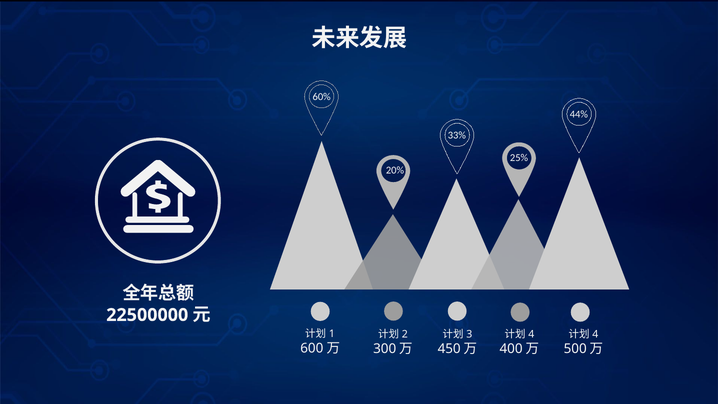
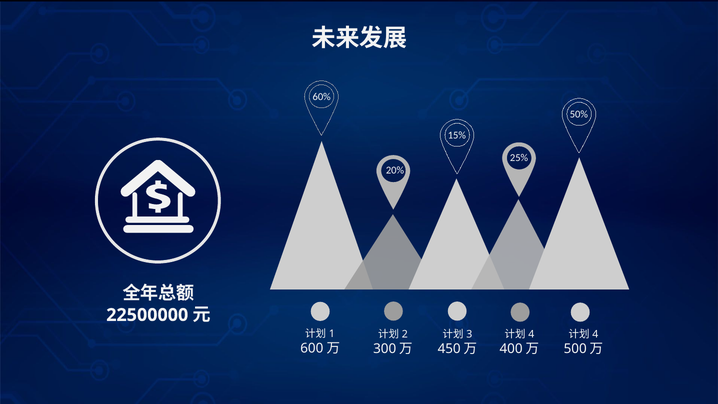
44%: 44% -> 50%
33%: 33% -> 15%
